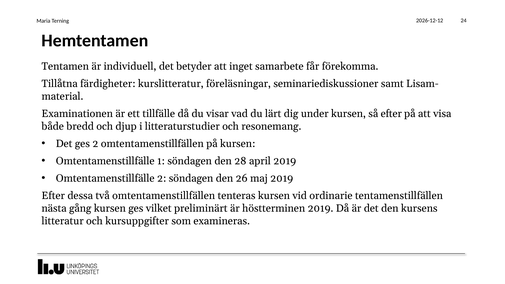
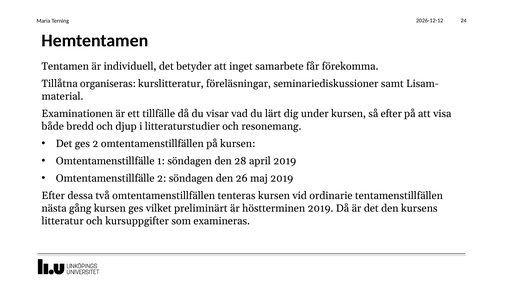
färdigheter: färdigheter -> organiseras
